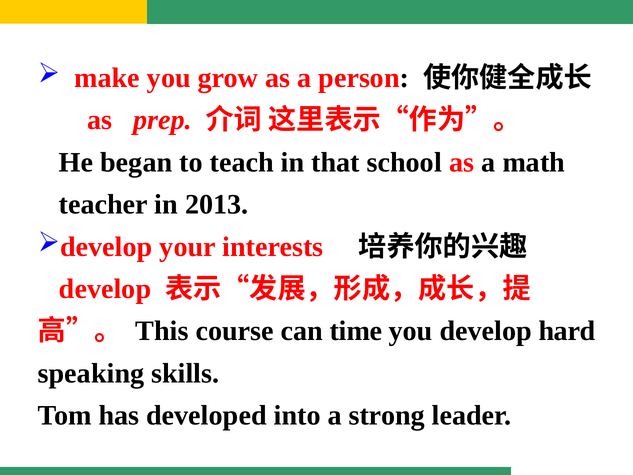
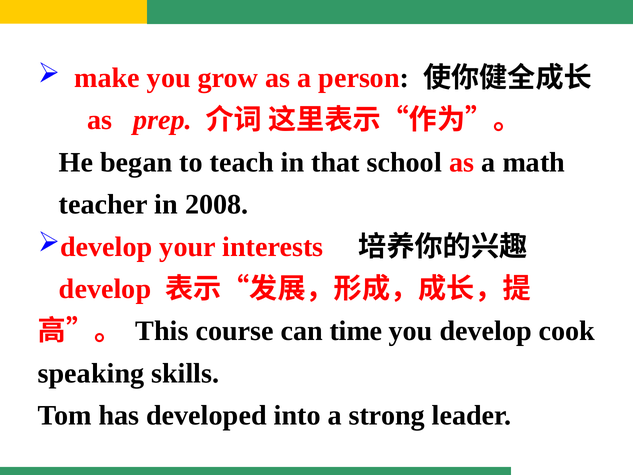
2013: 2013 -> 2008
hard: hard -> cook
